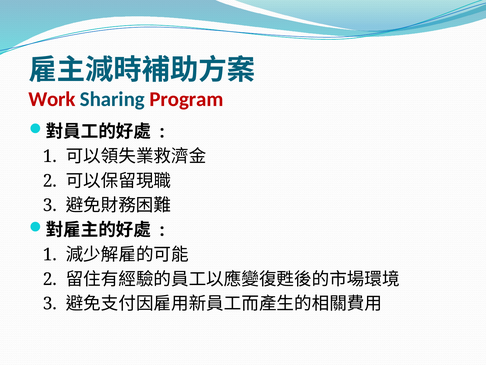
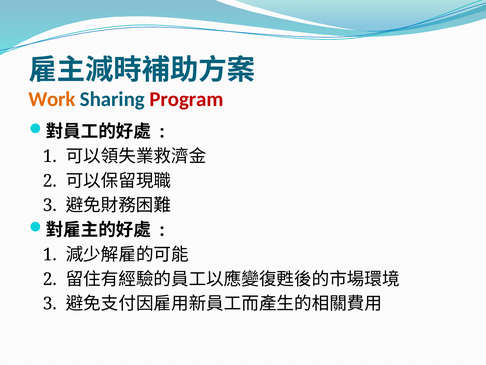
Work colour: red -> orange
